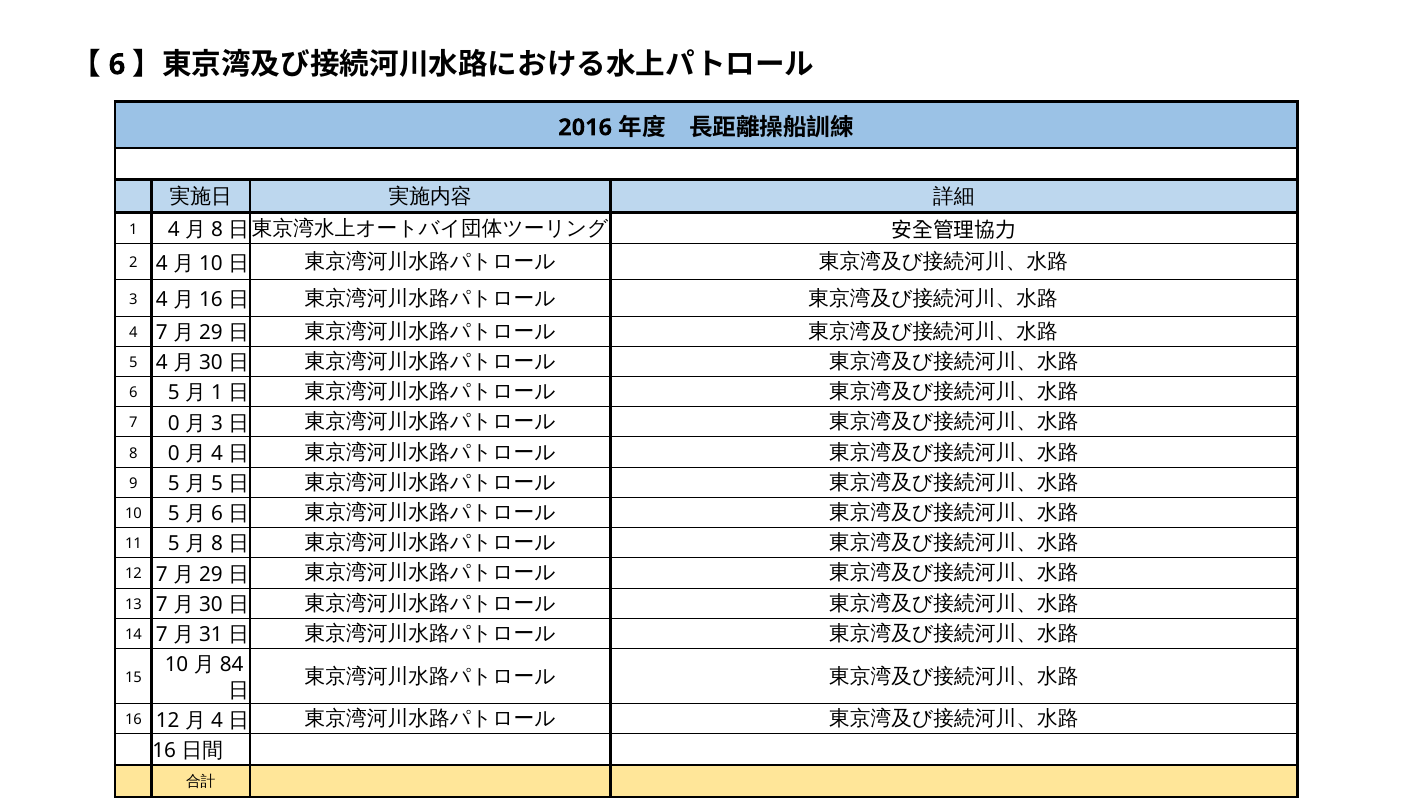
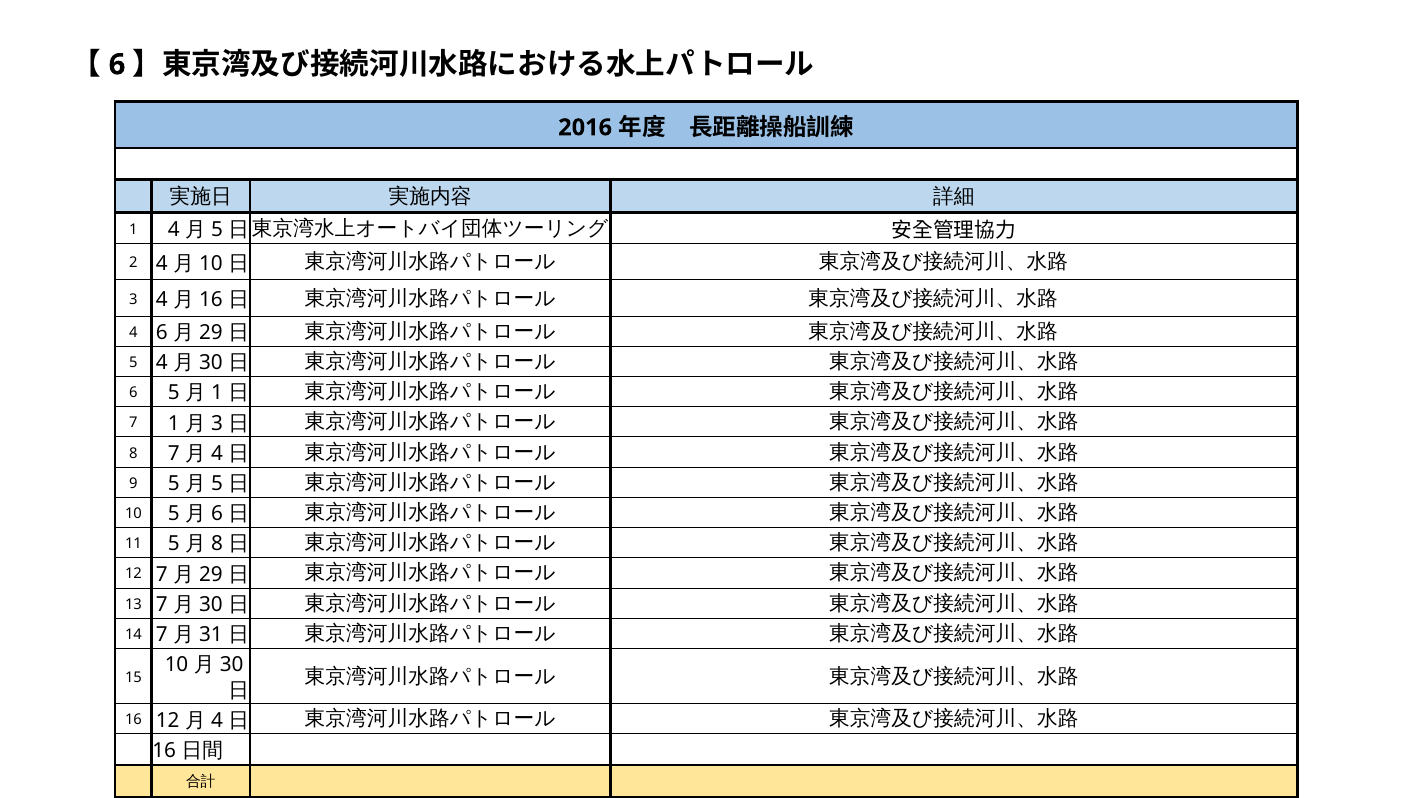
8 at (217, 230): 8 -> 5
4 7: 7 -> 6
7 0: 0 -> 1
8 0: 0 -> 7
84 at (232, 664): 84 -> 30
